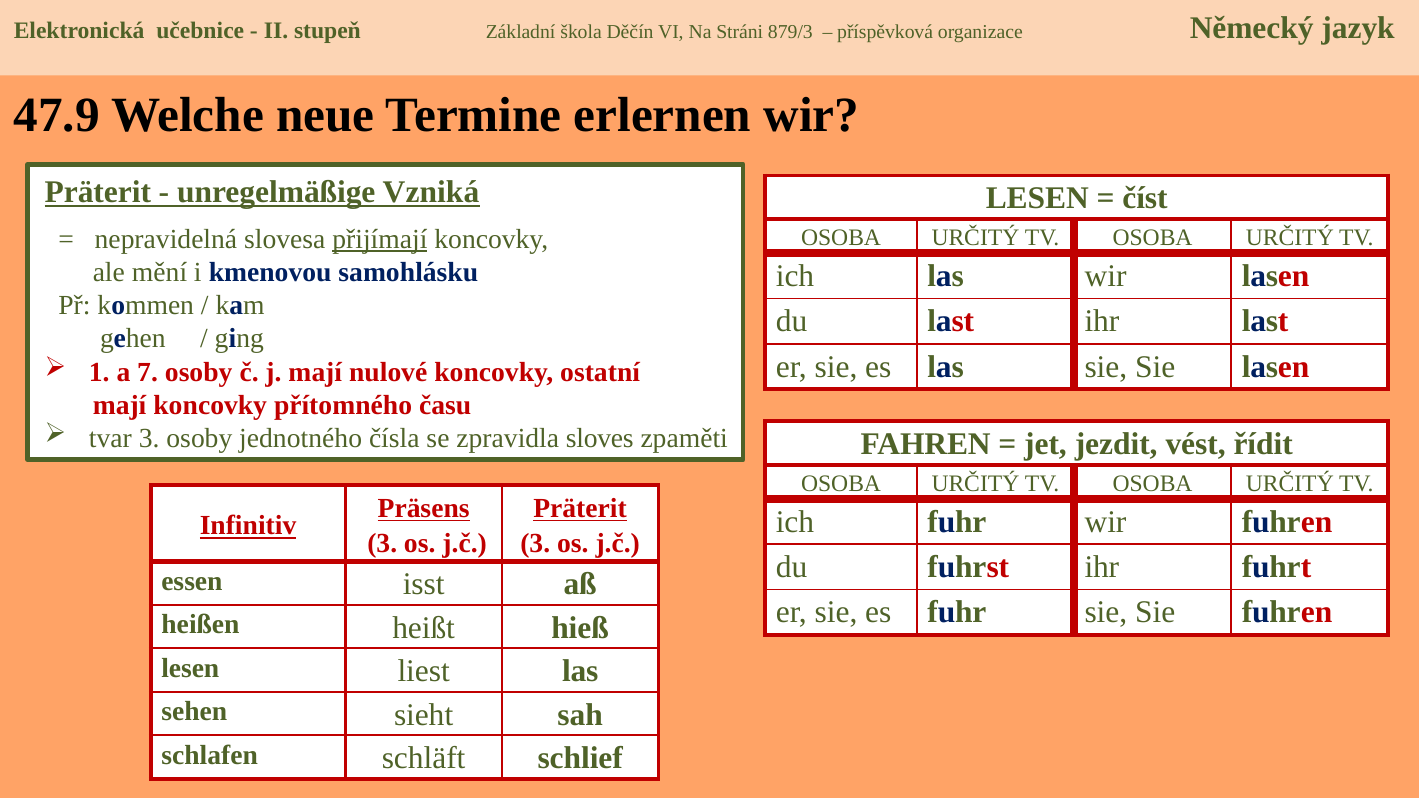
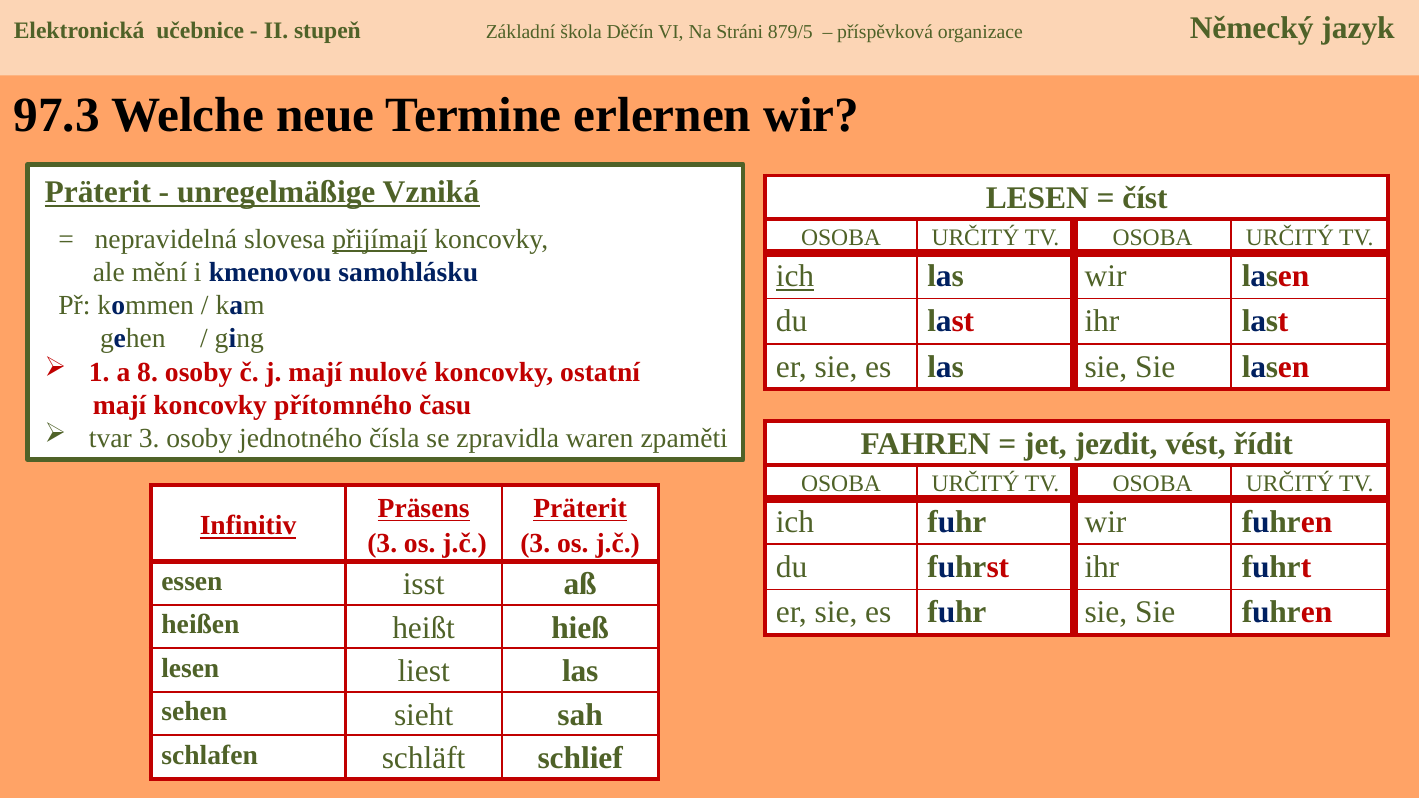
879/3: 879/3 -> 879/5
47.9: 47.9 -> 97.3
ich at (795, 276) underline: none -> present
7: 7 -> 8
sloves: sloves -> waren
